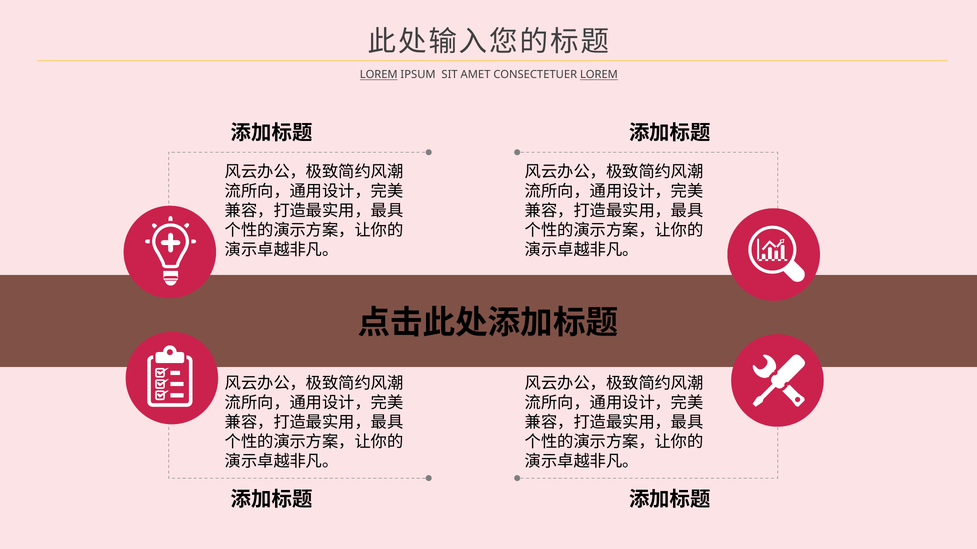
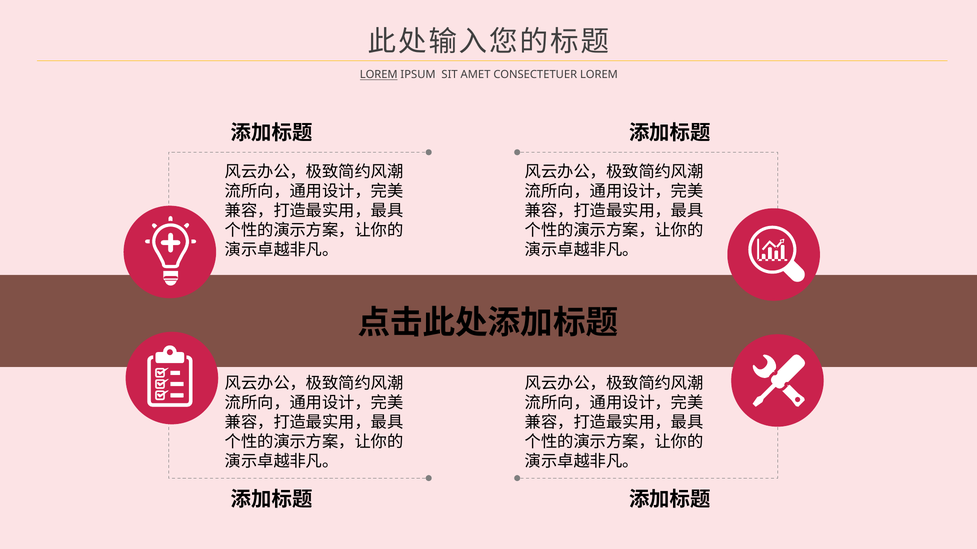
LOREM at (599, 75) underline: present -> none
